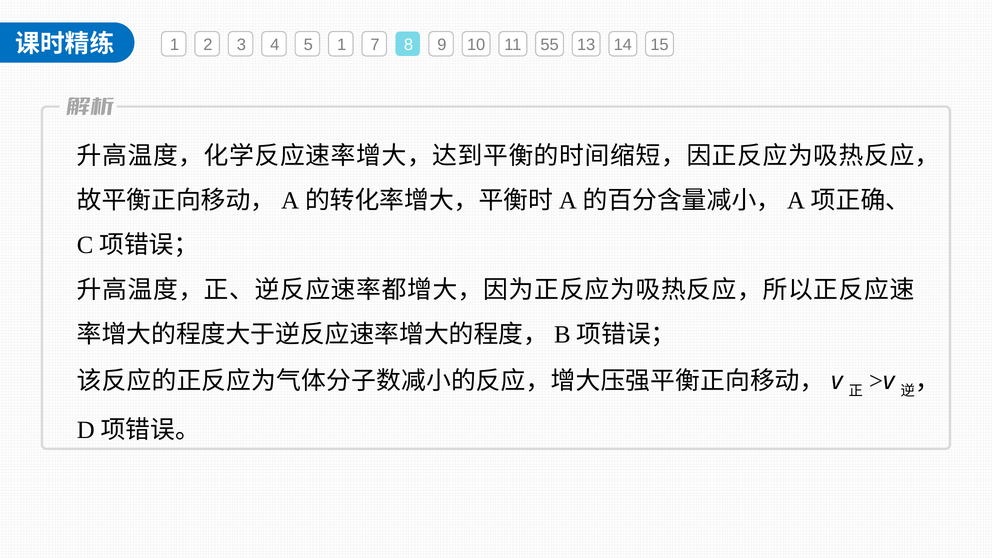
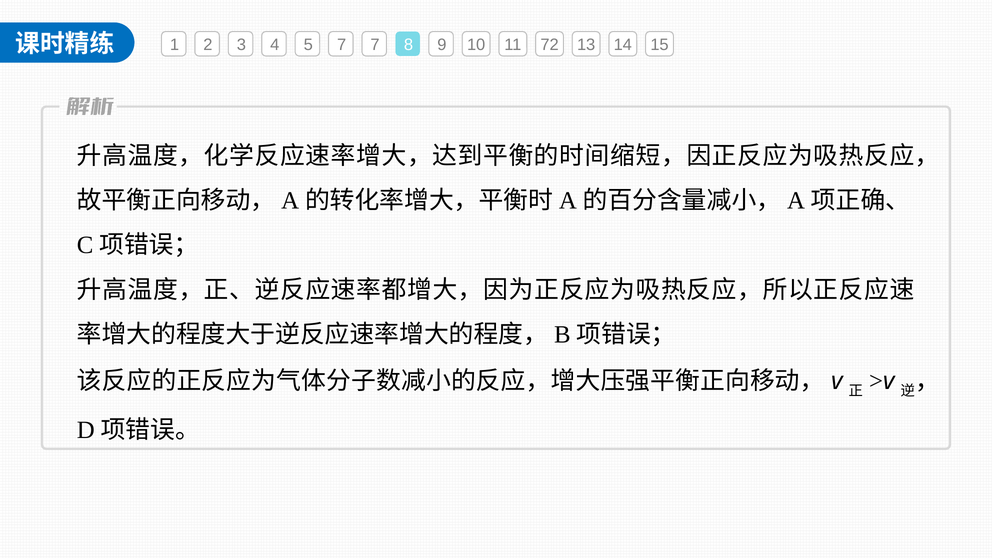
5 1: 1 -> 7
55: 55 -> 72
